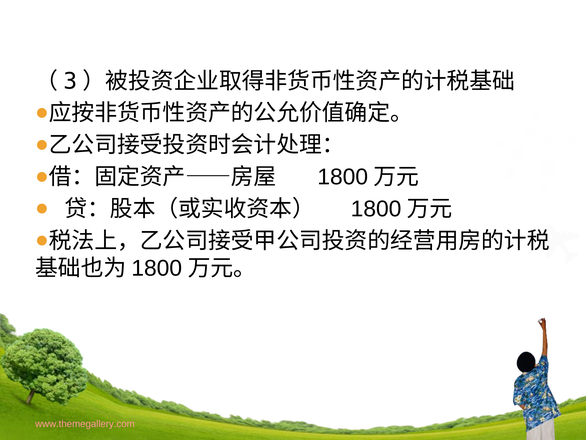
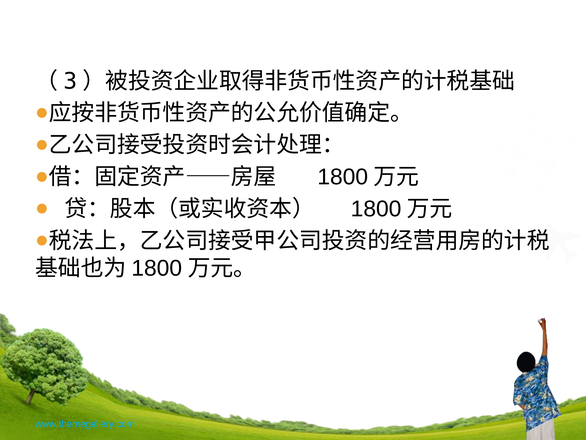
www.themegallery.com colour: pink -> light blue
